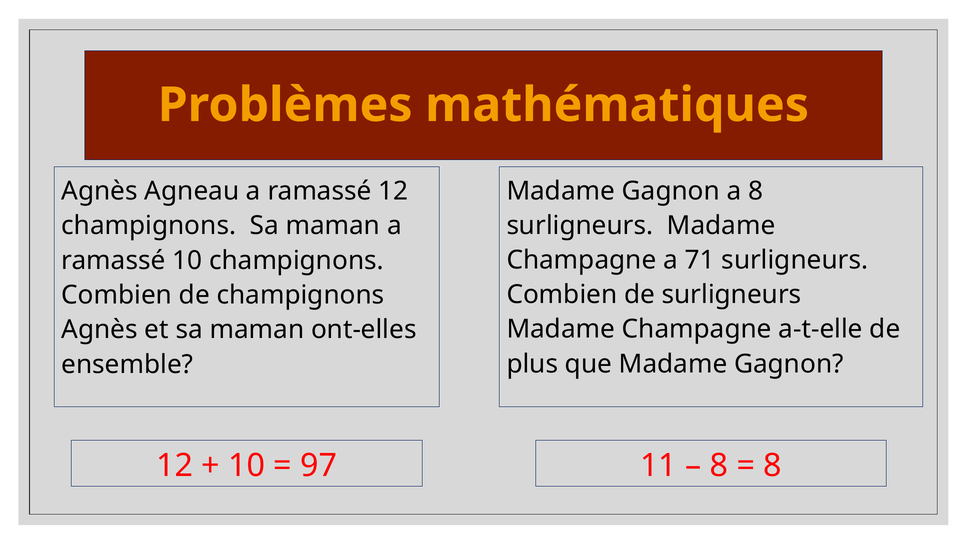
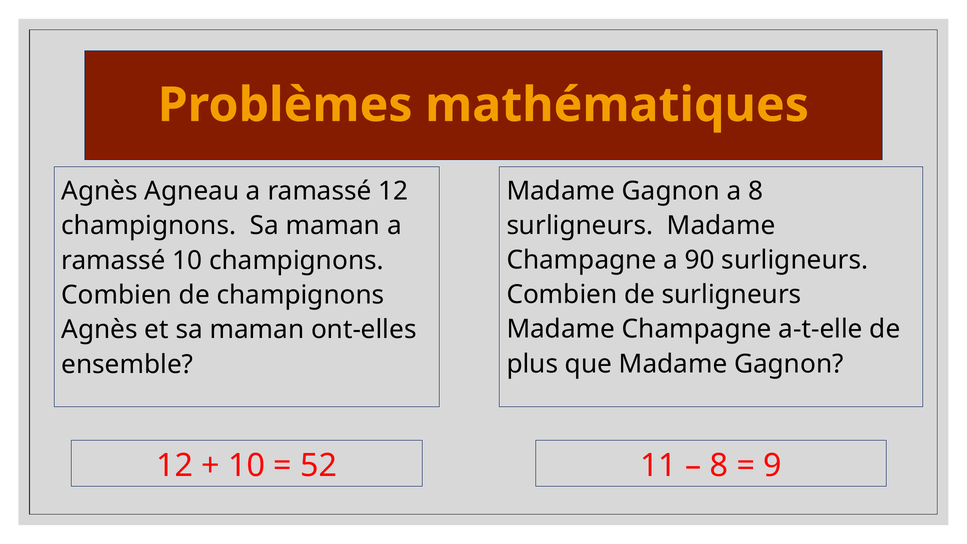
71: 71 -> 90
97: 97 -> 52
8 at (773, 466): 8 -> 9
